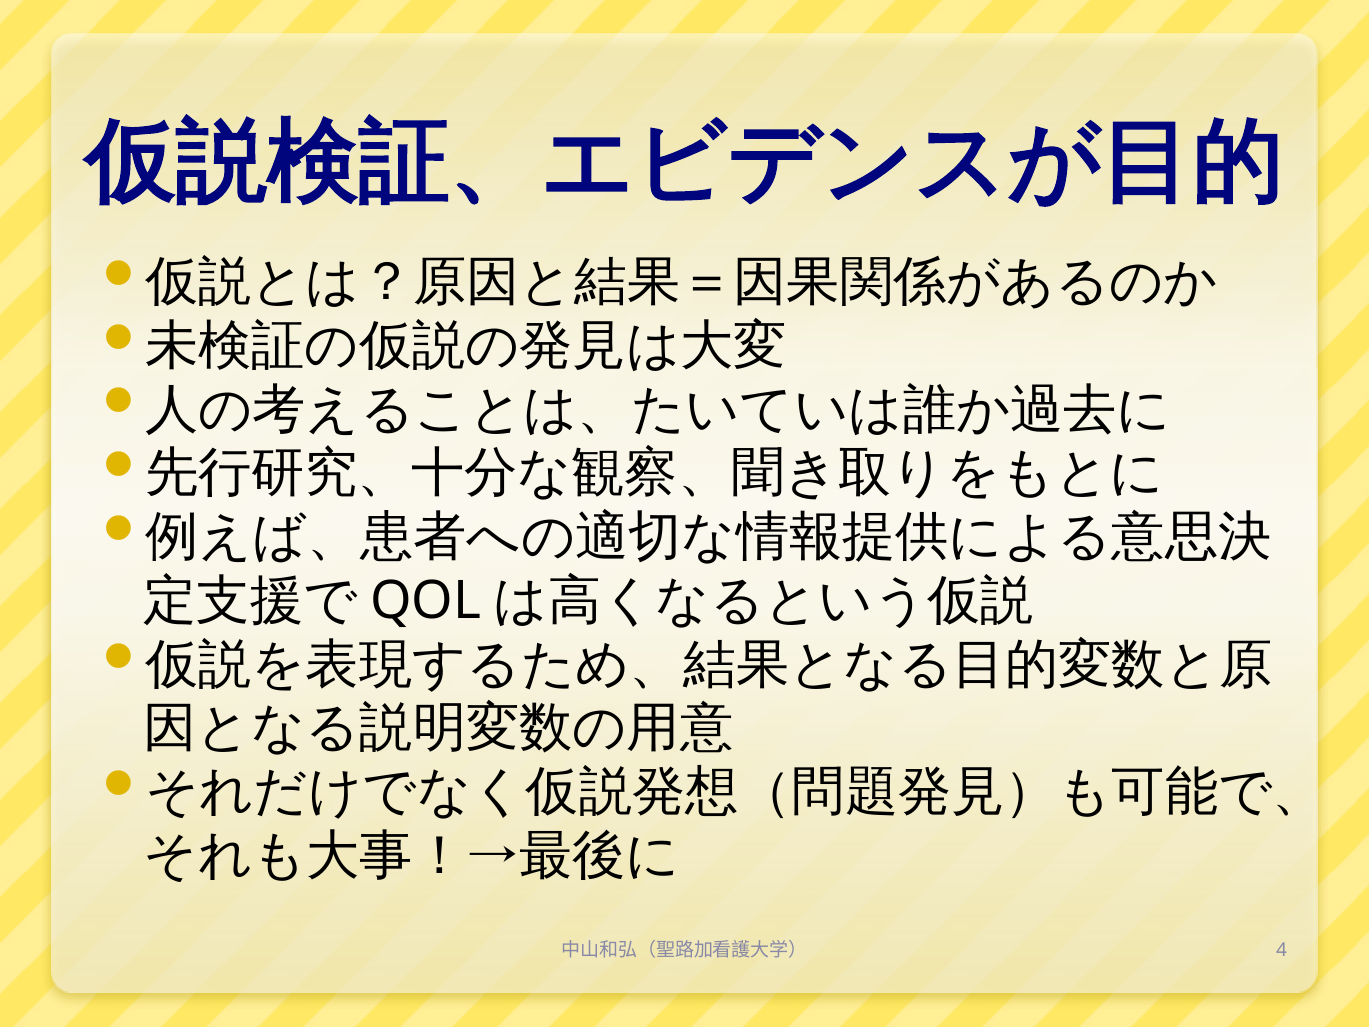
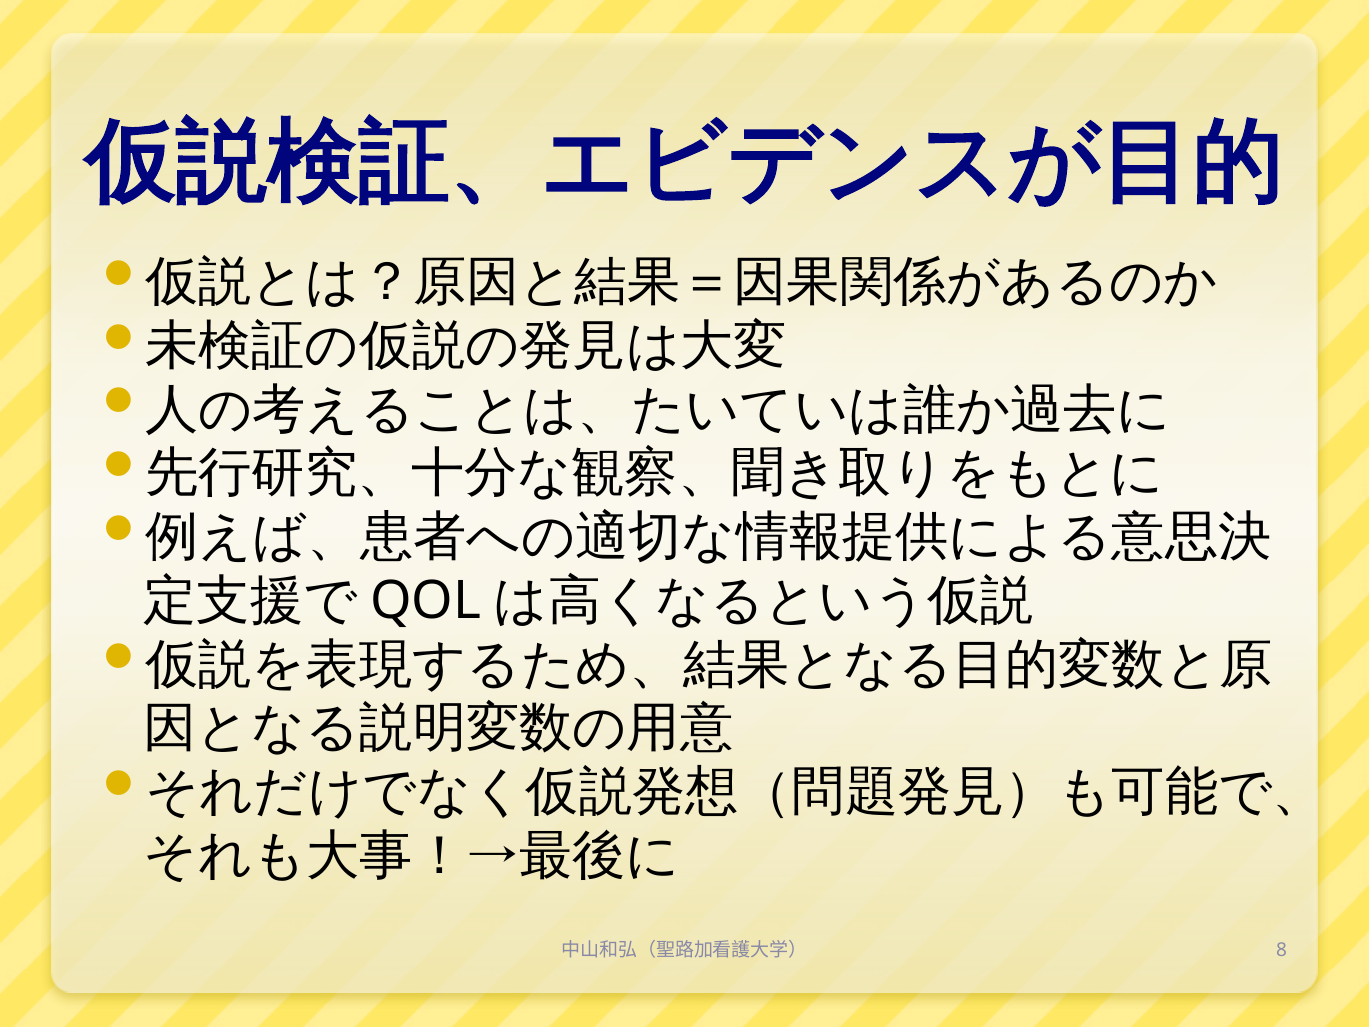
4: 4 -> 8
